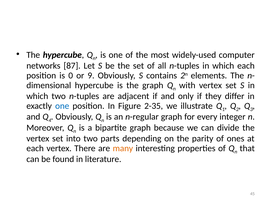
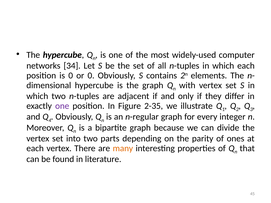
87: 87 -> 34
or 9: 9 -> 0
one at (62, 106) colour: blue -> purple
